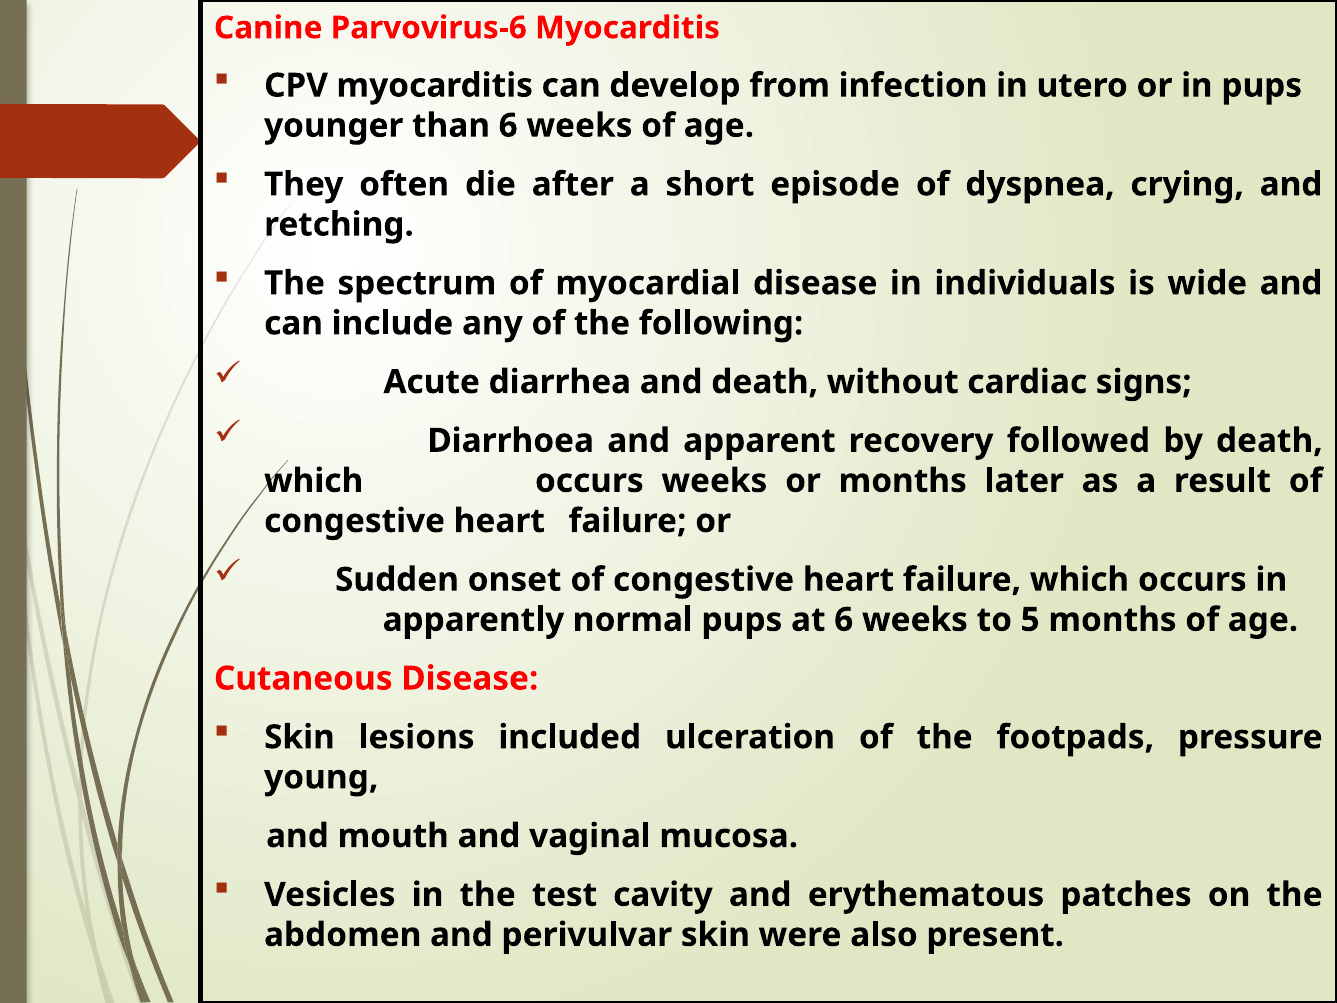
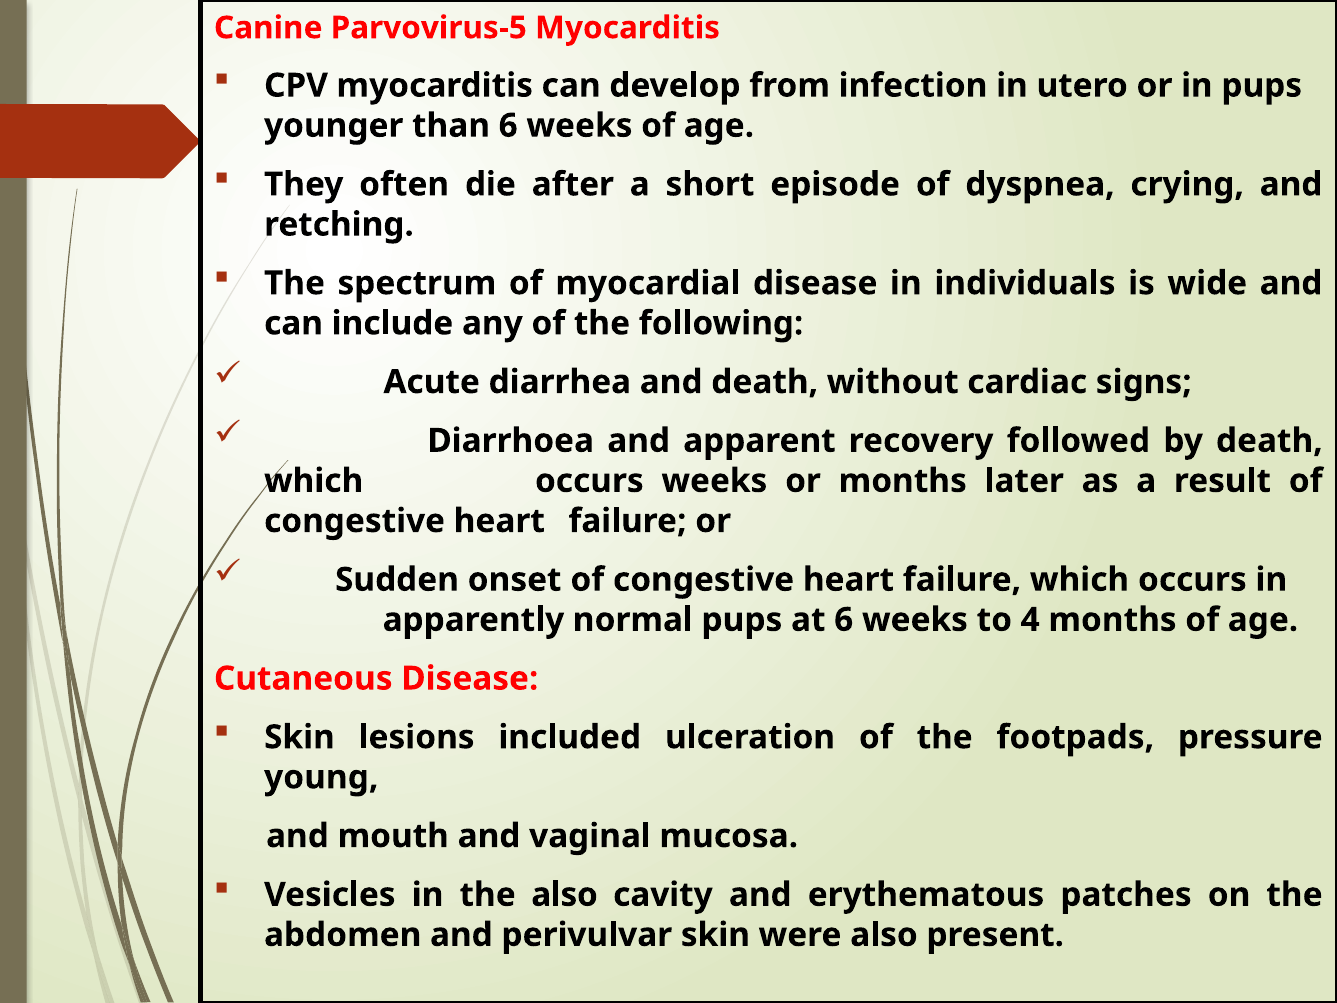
Parvovirus-6: Parvovirus-6 -> Parvovirus-5
5: 5 -> 4
the test: test -> also
